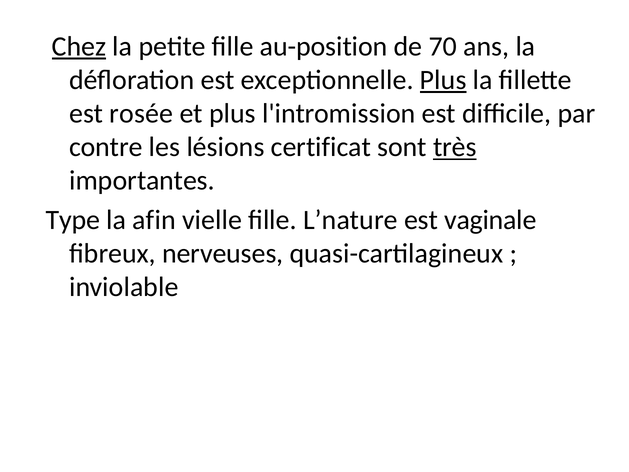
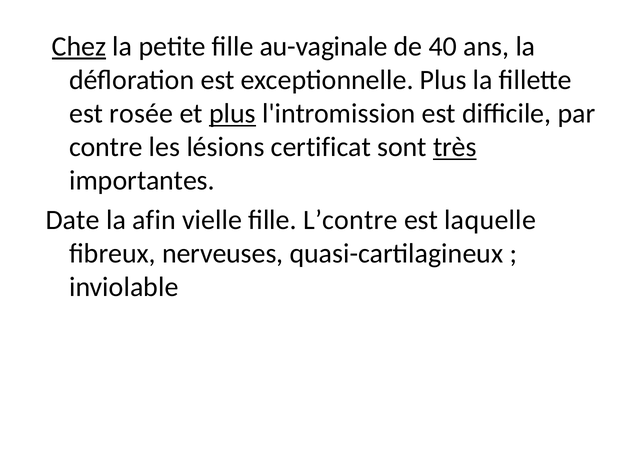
au-position: au-position -> au-vaginale
70: 70 -> 40
Plus at (443, 80) underline: present -> none
plus at (232, 114) underline: none -> present
Type: Type -> Date
L’nature: L’nature -> L’contre
vaginale: vaginale -> laquelle
